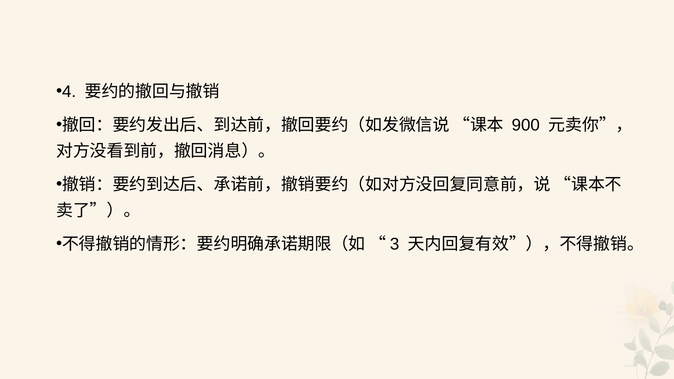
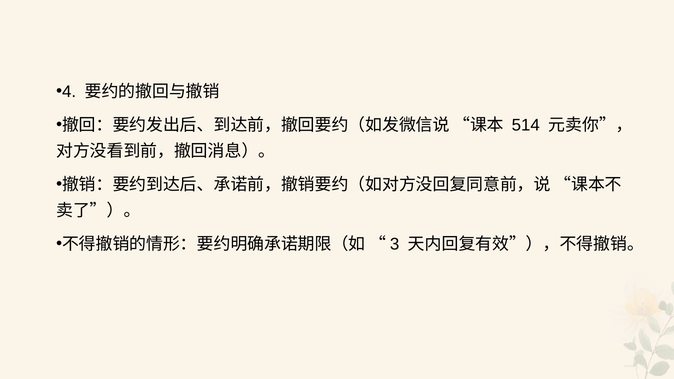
900: 900 -> 514
